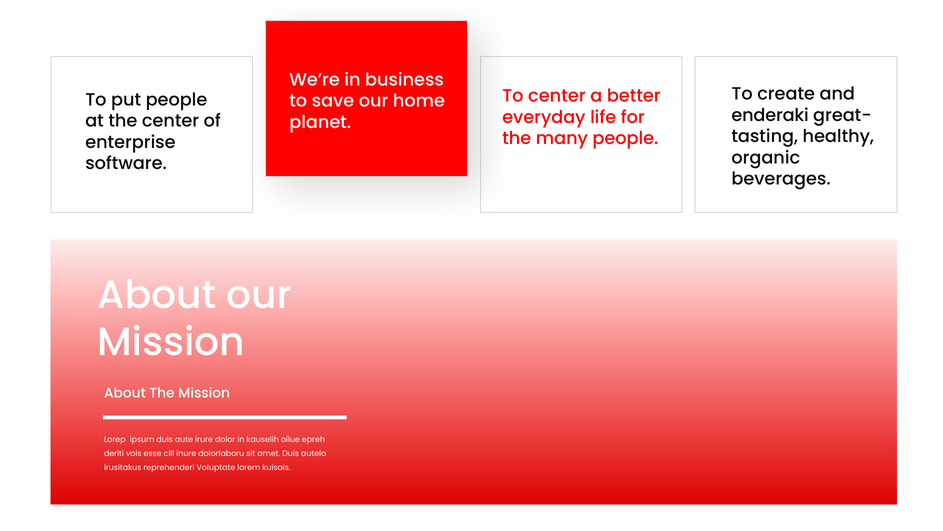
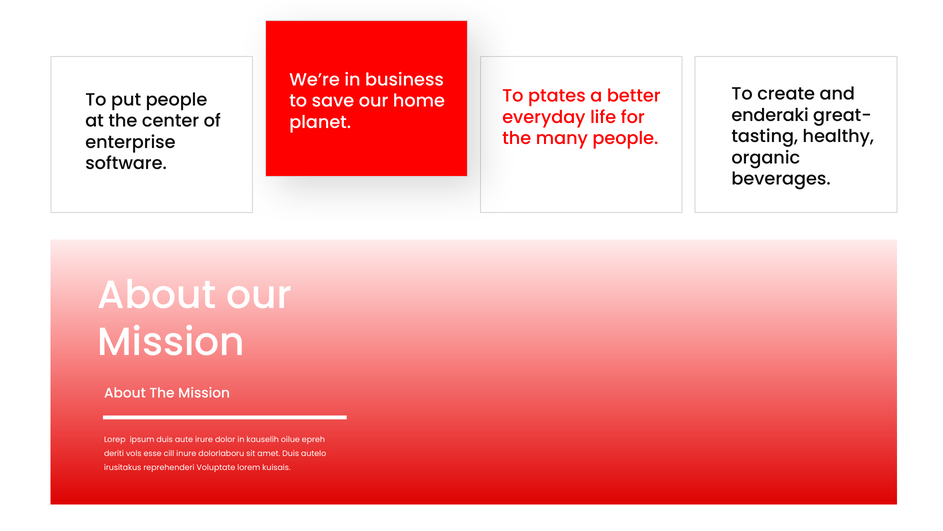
To center: center -> ptates
